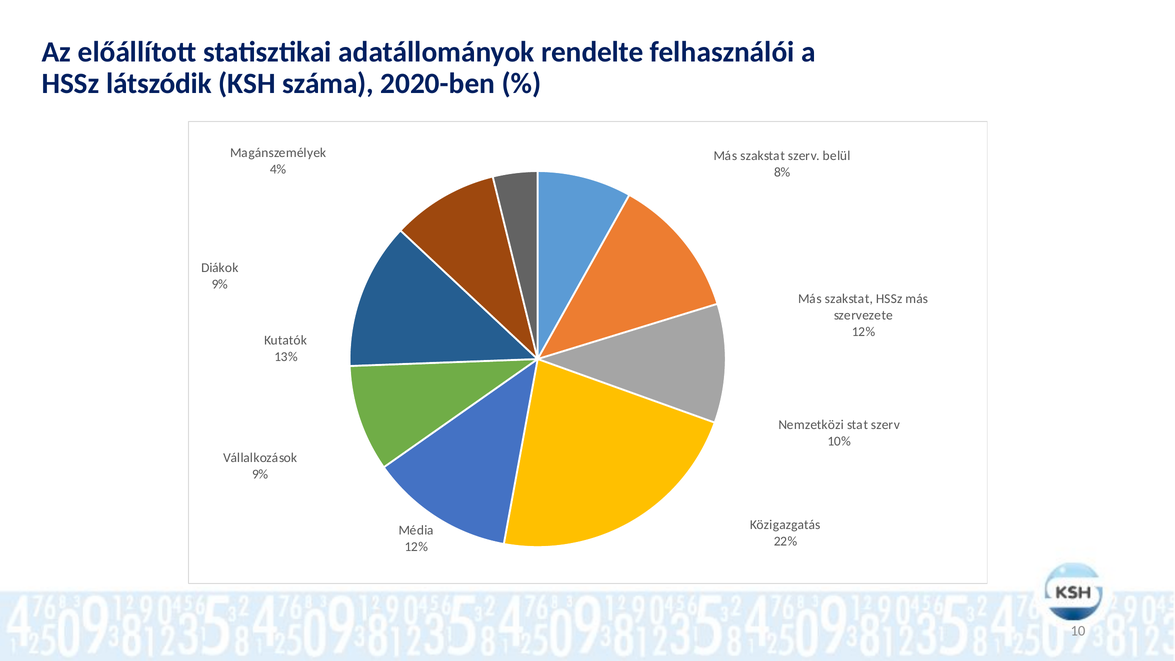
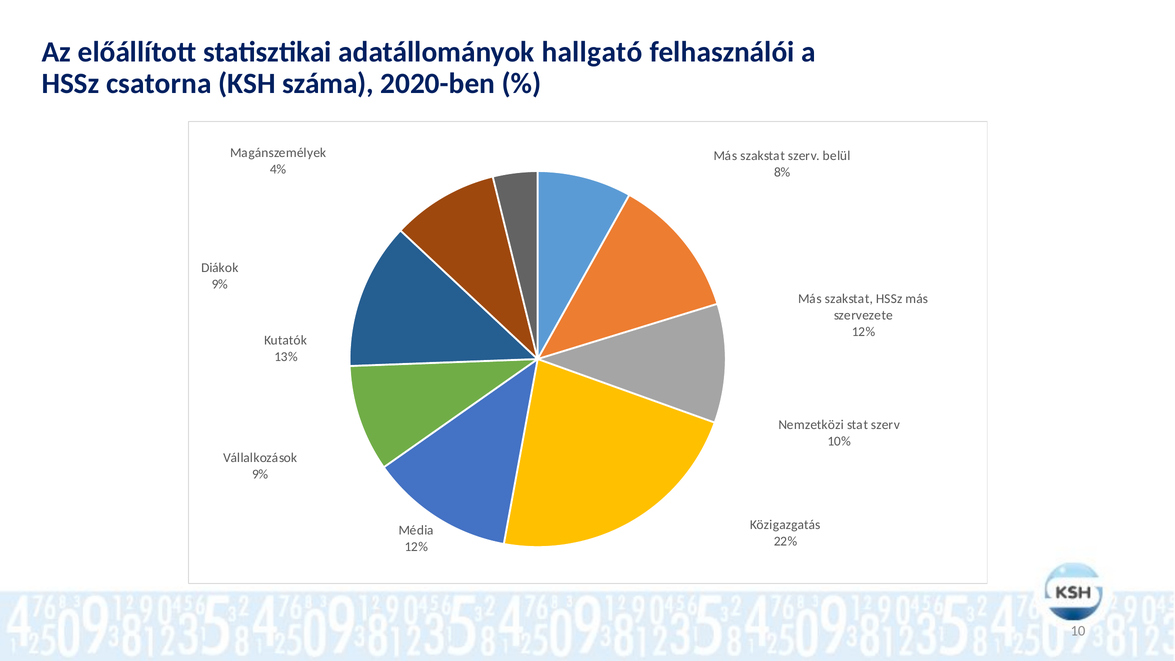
rendelte: rendelte -> hallgató
látszódik: látszódik -> csatorna
